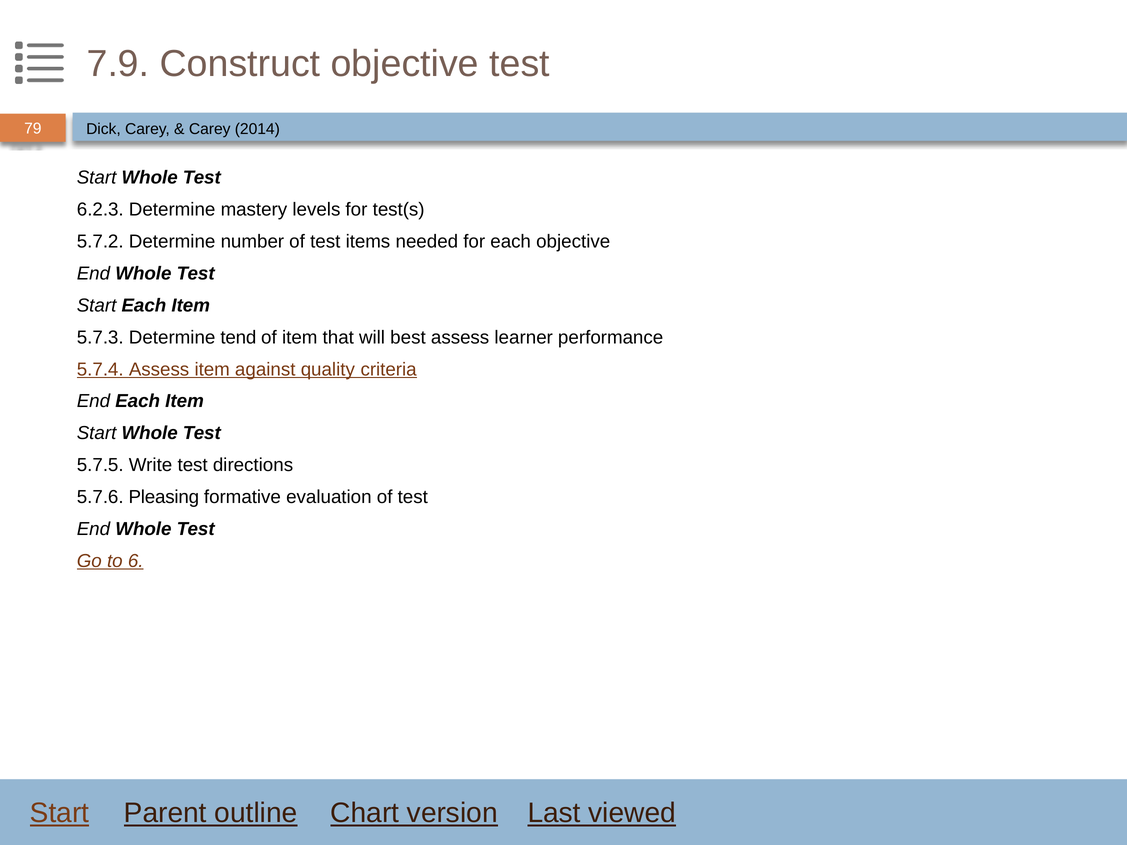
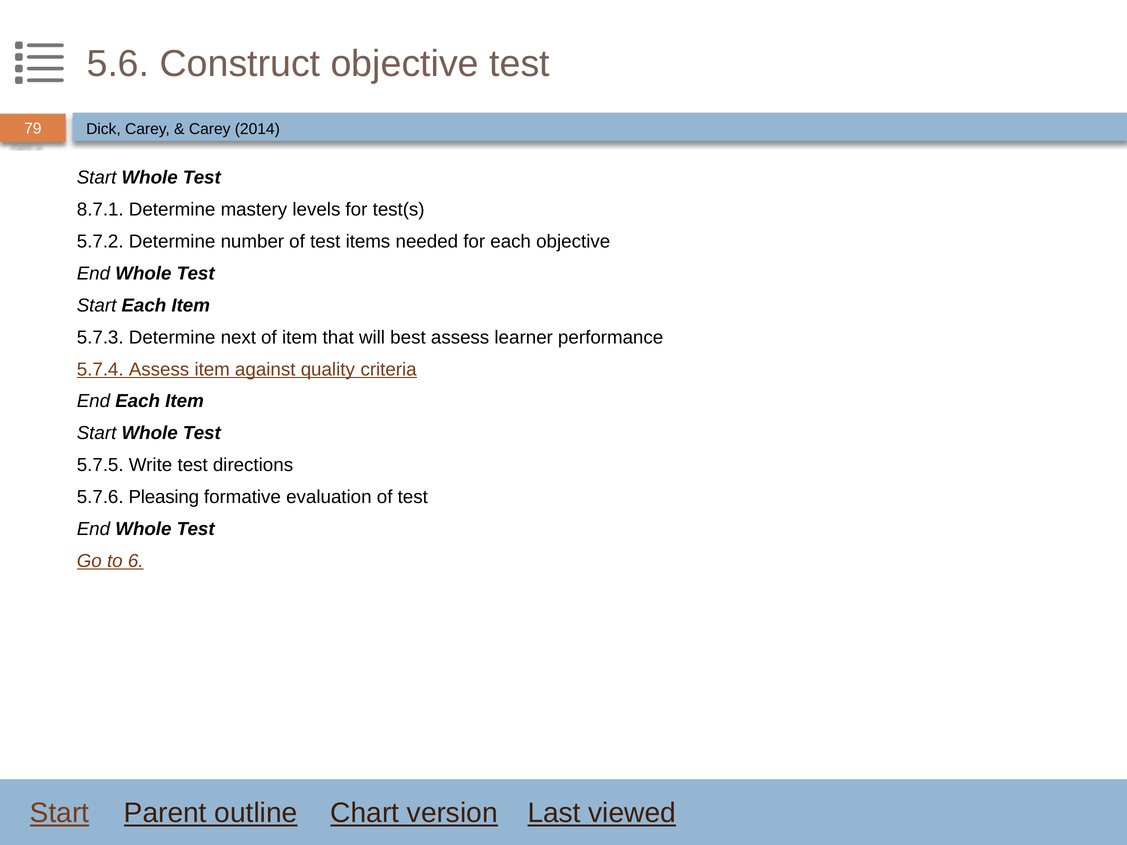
7.9: 7.9 -> 5.6
6.2.3: 6.2.3 -> 8.7.1
tend: tend -> next
